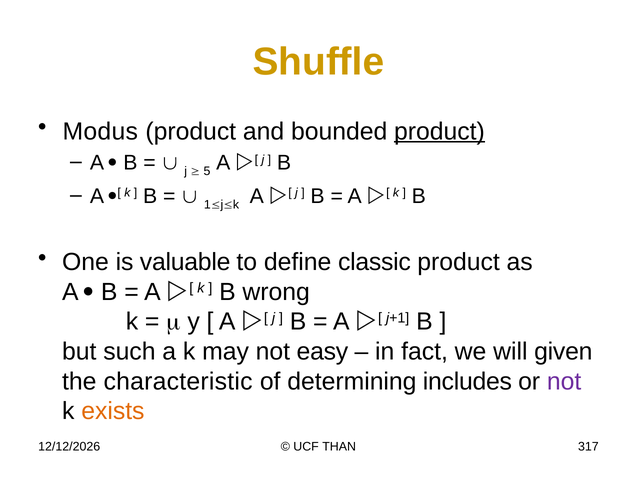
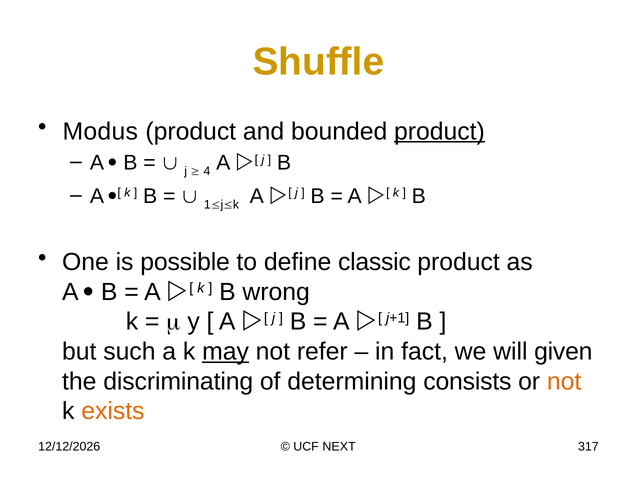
5: 5 -> 4
valuable: valuable -> possible
may underline: none -> present
easy: easy -> refer
characteristic: characteristic -> discriminating
includes: includes -> consists
not at (564, 381) colour: purple -> orange
THAN: THAN -> NEXT
